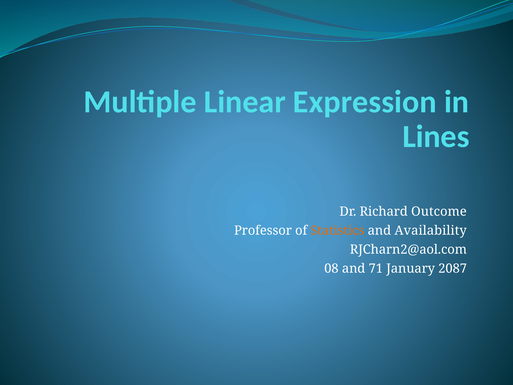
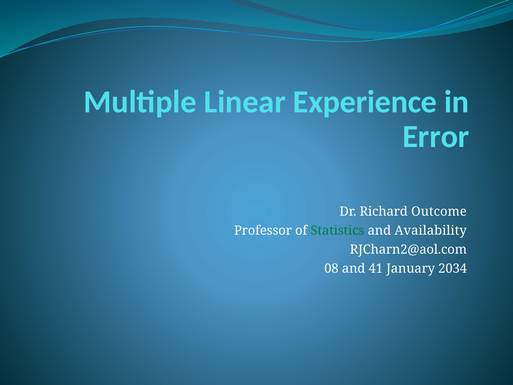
Expression: Expression -> Experience
Lines: Lines -> Error
Statistics colour: orange -> green
71: 71 -> 41
2087: 2087 -> 2034
